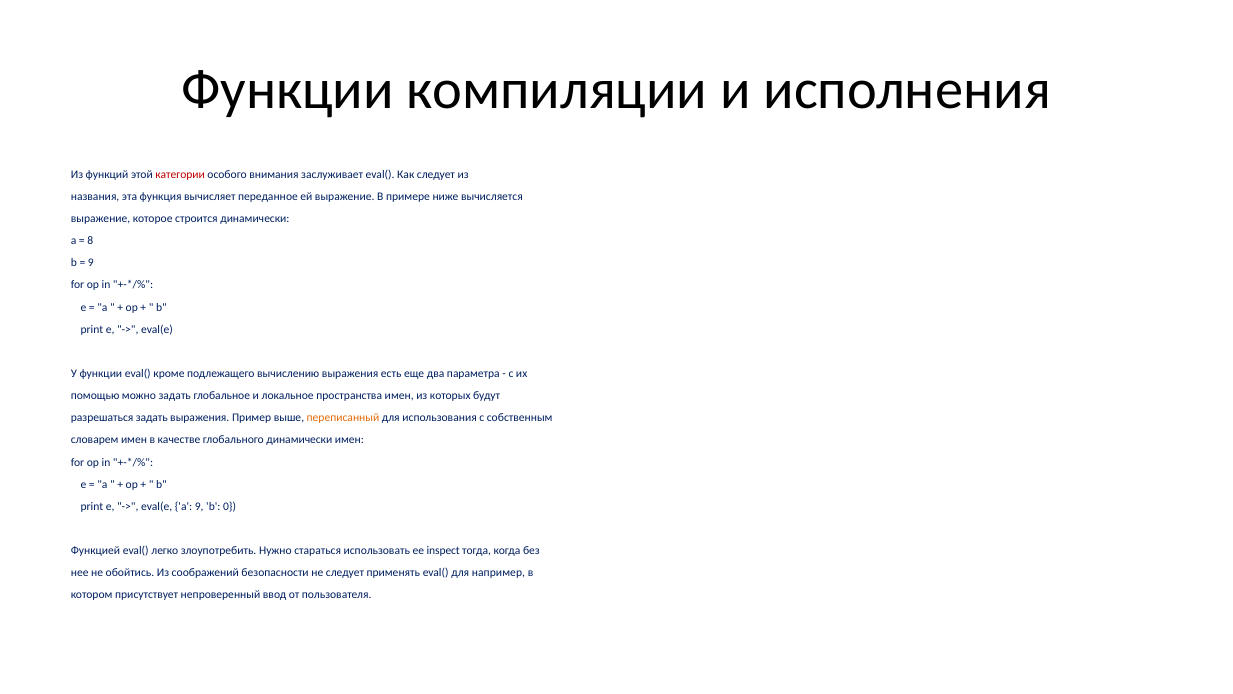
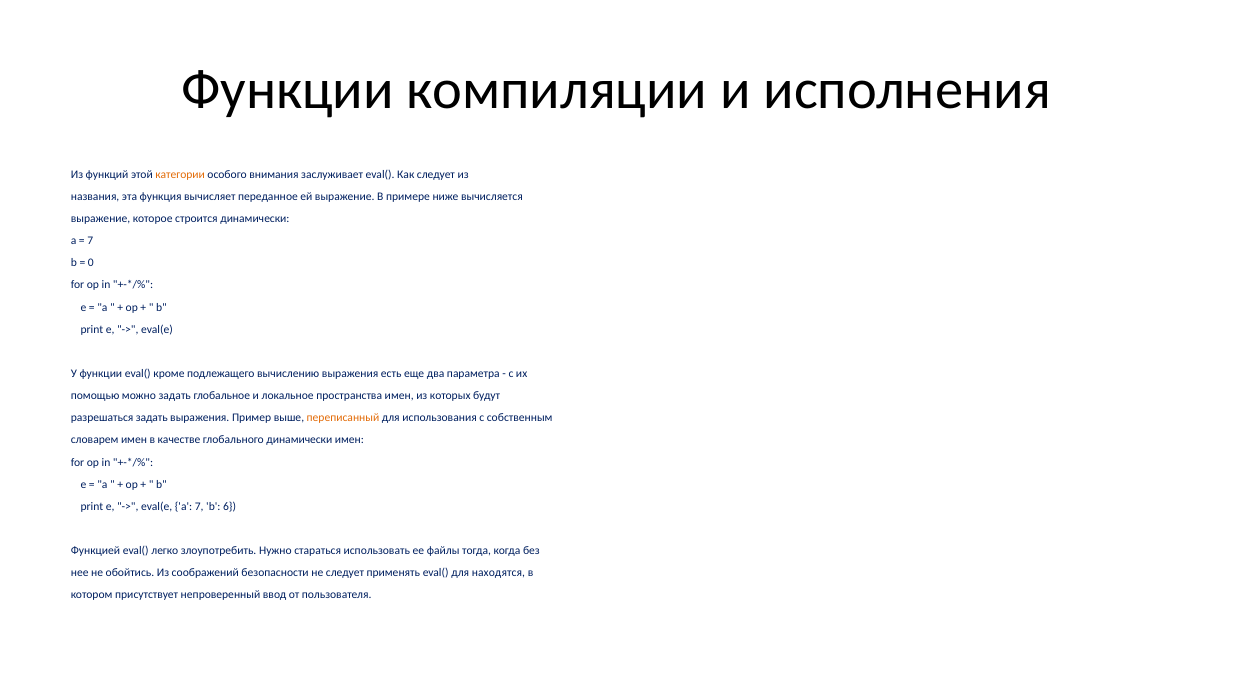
категории colour: red -> orange
8 at (90, 241): 8 -> 7
9 at (91, 263): 9 -> 0
a 9: 9 -> 7
0: 0 -> 6
inspect: inspect -> файлы
например: например -> находятся
